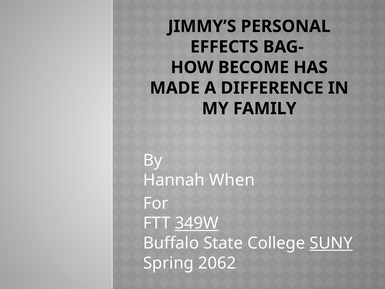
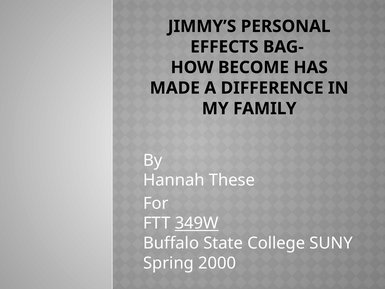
When: When -> These
SUNY underline: present -> none
2062: 2062 -> 2000
